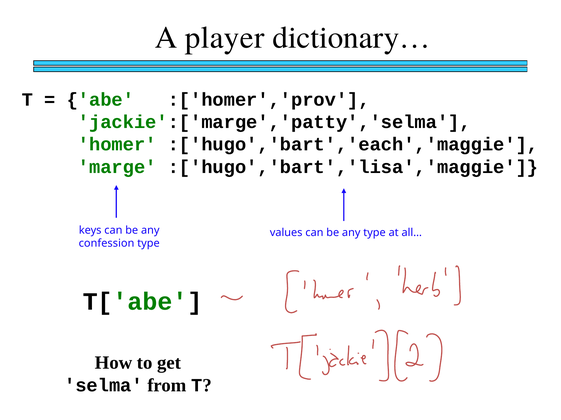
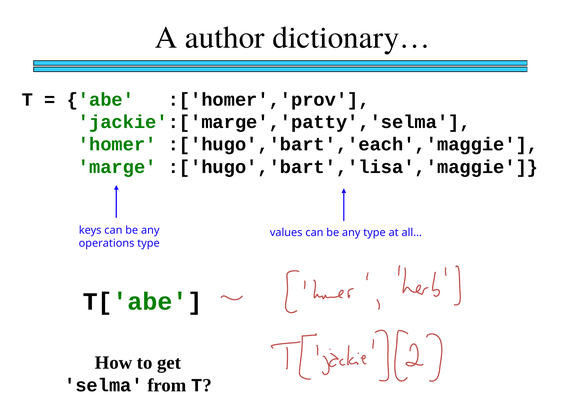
player: player -> author
confession: confession -> operations
